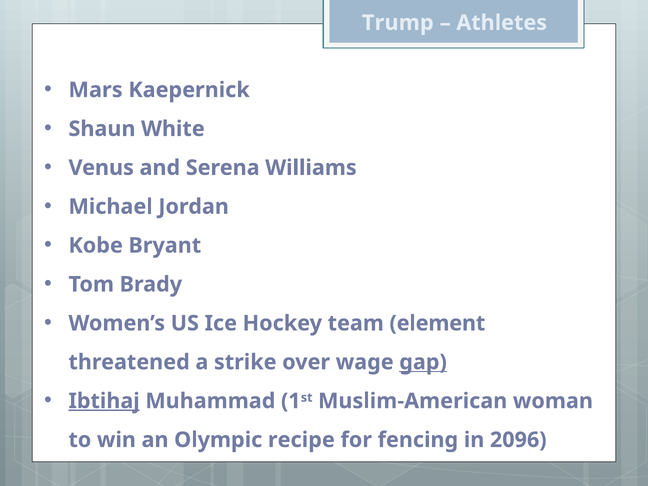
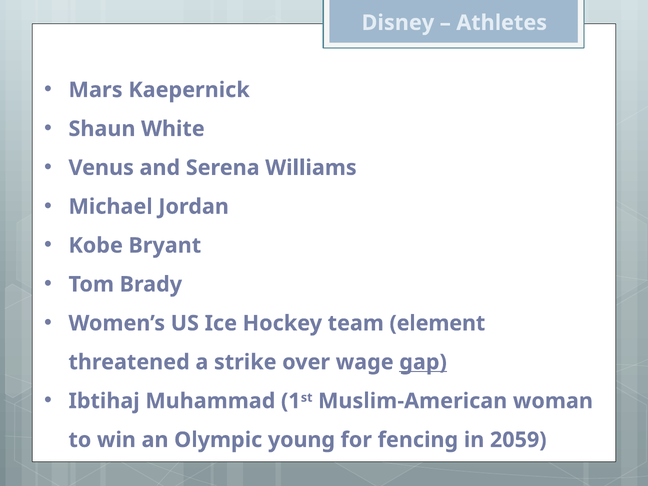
Trump: Trump -> Disney
Ibtihaj underline: present -> none
recipe: recipe -> young
2096: 2096 -> 2059
